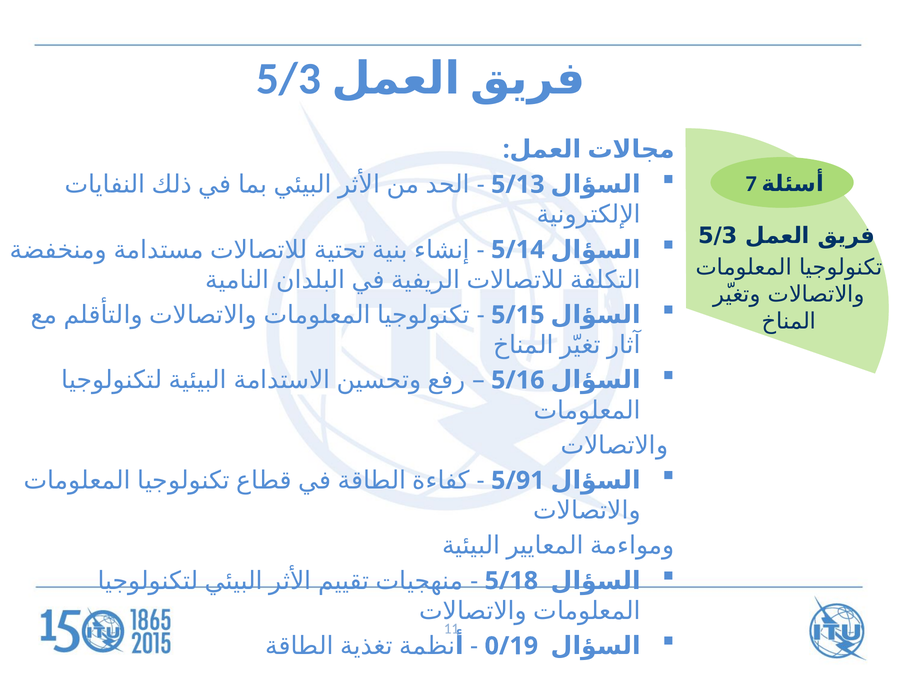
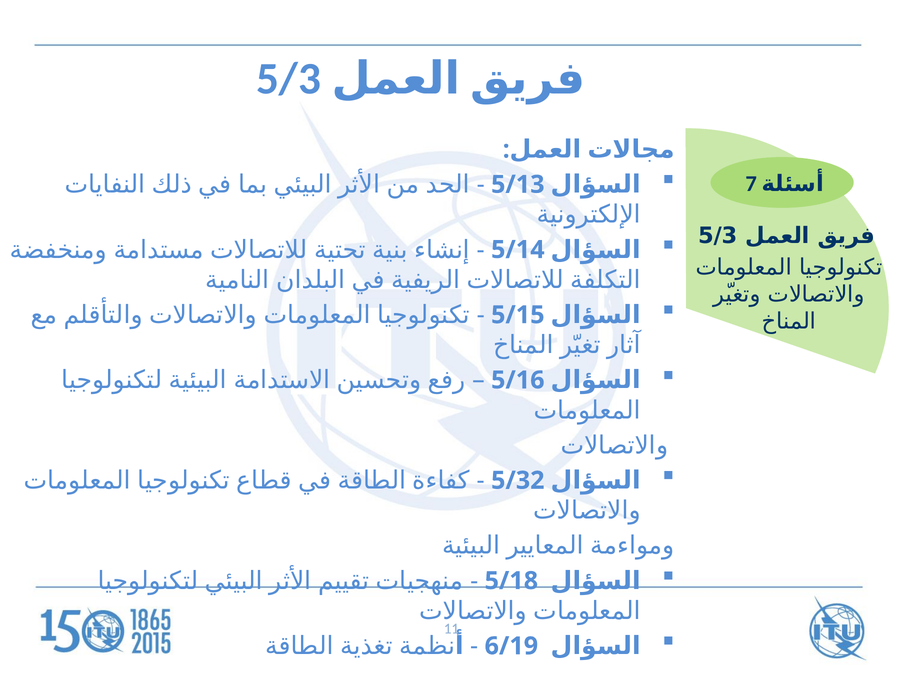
5/91: 5/91 -> 5/32
0/19: 0/19 -> 6/19
